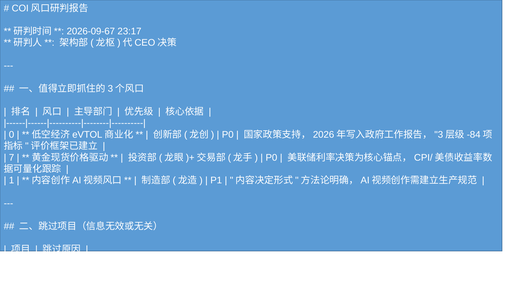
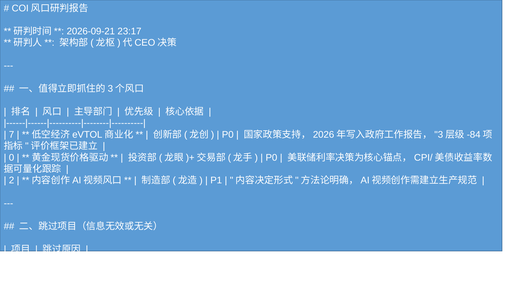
2026-09-67: 2026-09-67 -> 2026-09-21
0: 0 -> 7
7: 7 -> 0
1 at (12, 180): 1 -> 2
